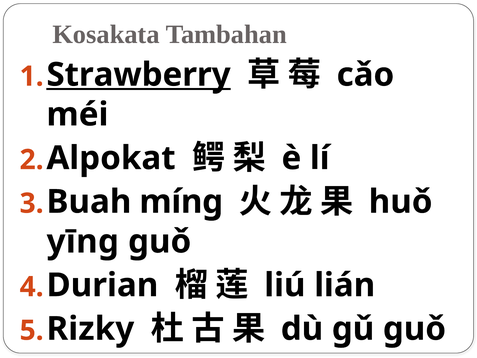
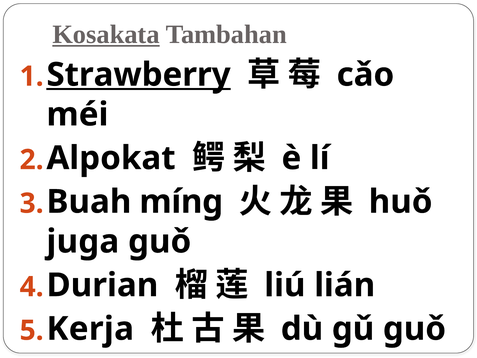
Kosakata underline: none -> present
yīng: yīng -> juga
Rizky: Rizky -> Kerja
